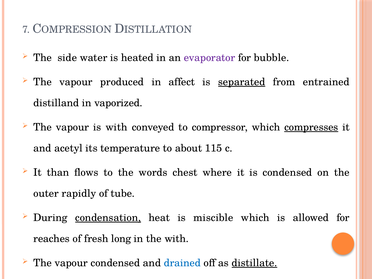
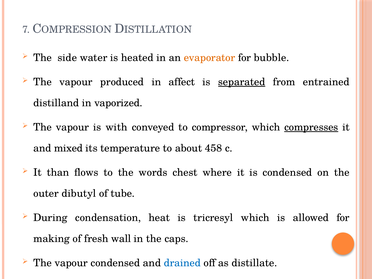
evaporator colour: purple -> orange
acetyl: acetyl -> mixed
115: 115 -> 458
rapidly: rapidly -> dibutyl
condensation underline: present -> none
miscible: miscible -> tricresyl
reaches: reaches -> making
long: long -> wall
the with: with -> caps
distillate underline: present -> none
